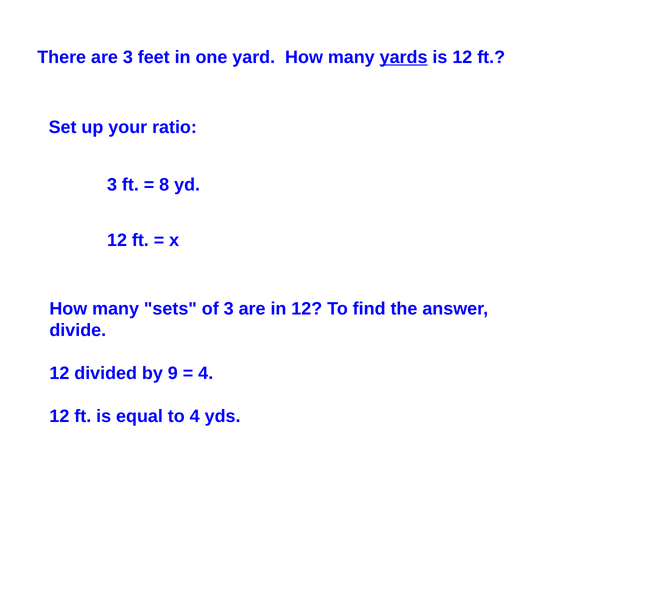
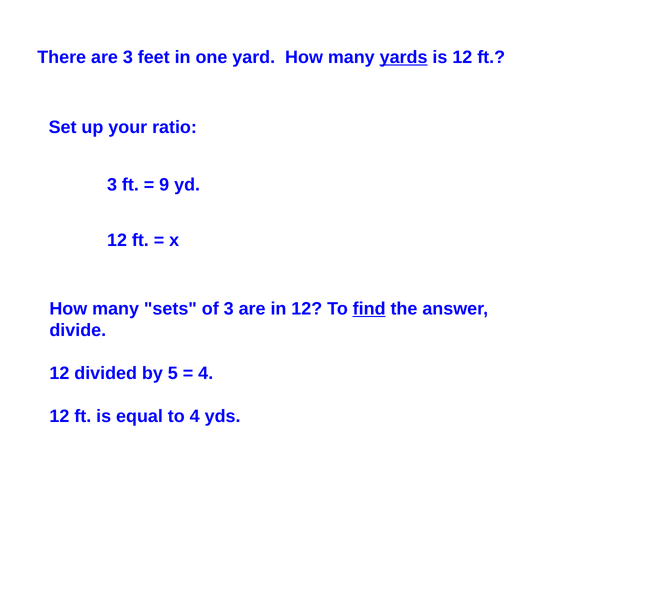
8: 8 -> 9
find underline: none -> present
9: 9 -> 5
